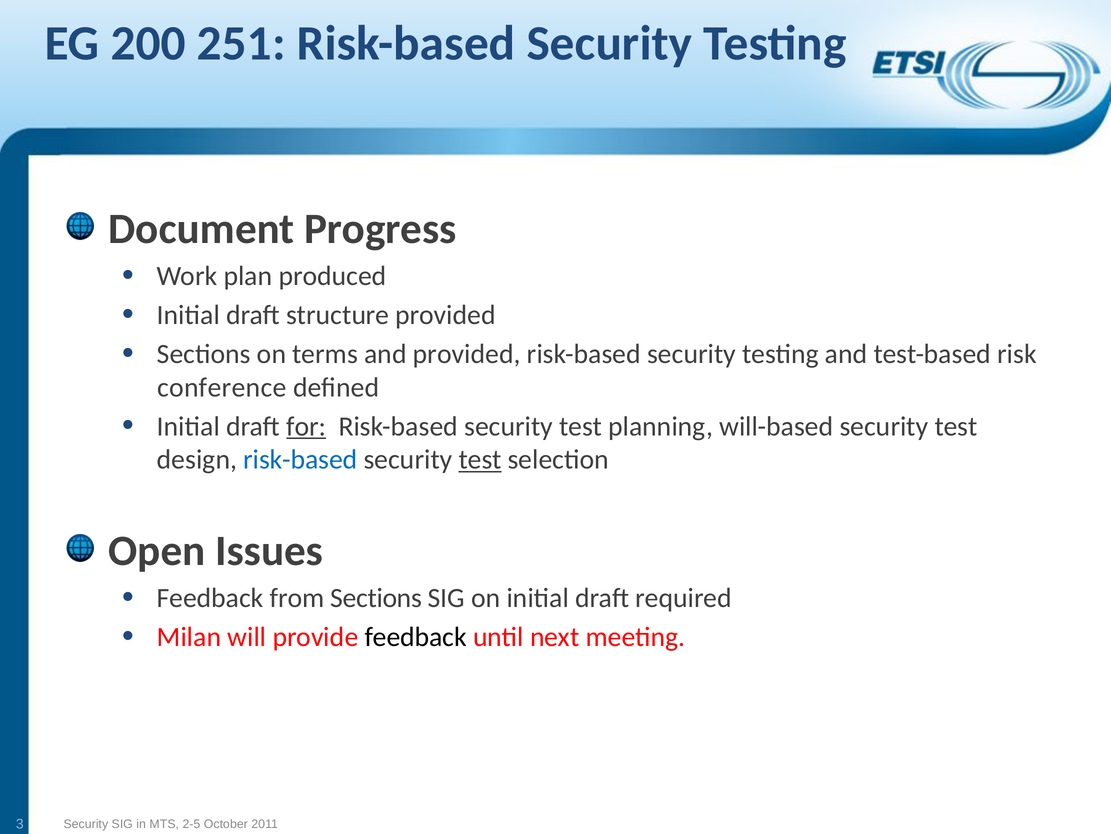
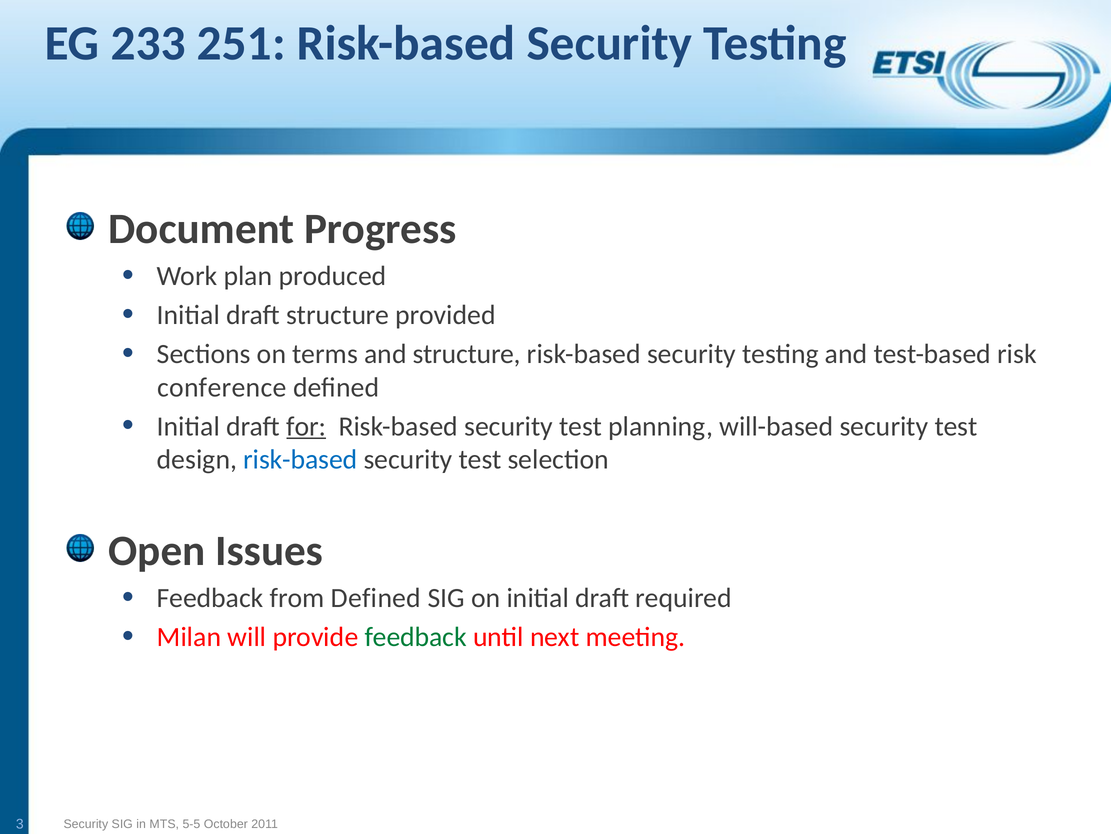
200: 200 -> 233
and provided: provided -> structure
test at (480, 459) underline: present -> none
from Sections: Sections -> Defined
feedback at (416, 637) colour: black -> green
2-5: 2-5 -> 5-5
